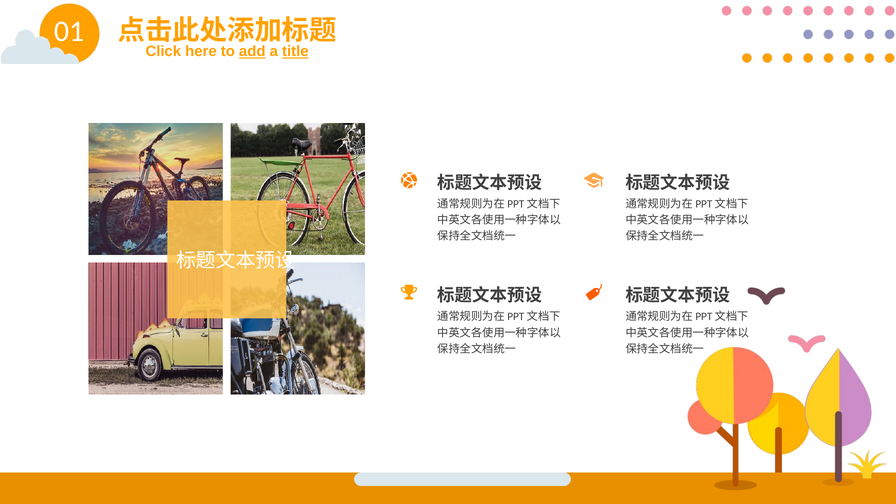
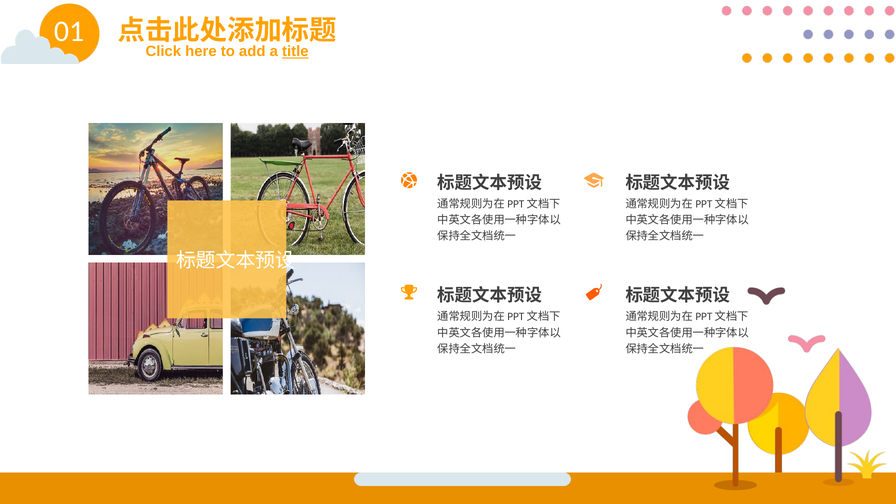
add underline: present -> none
